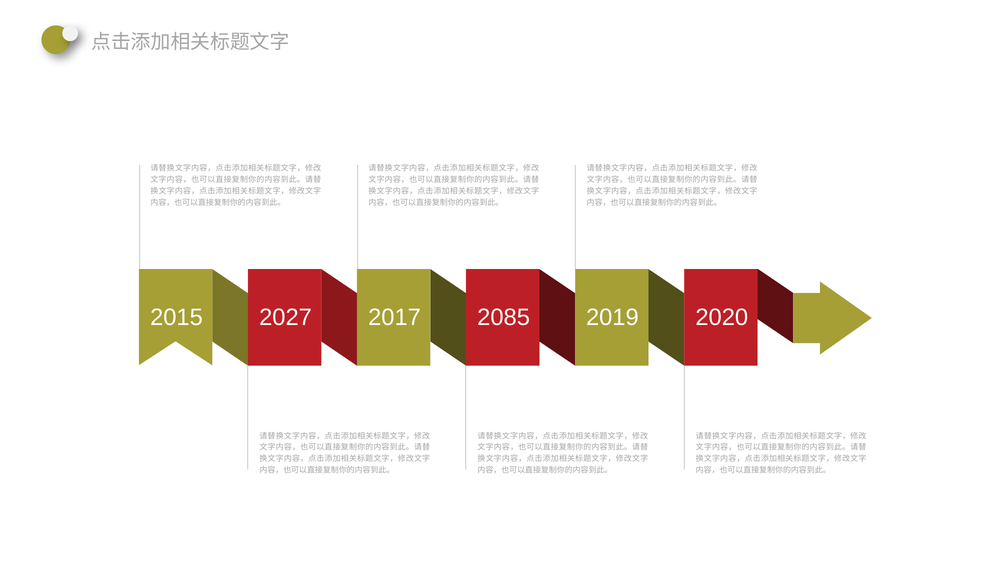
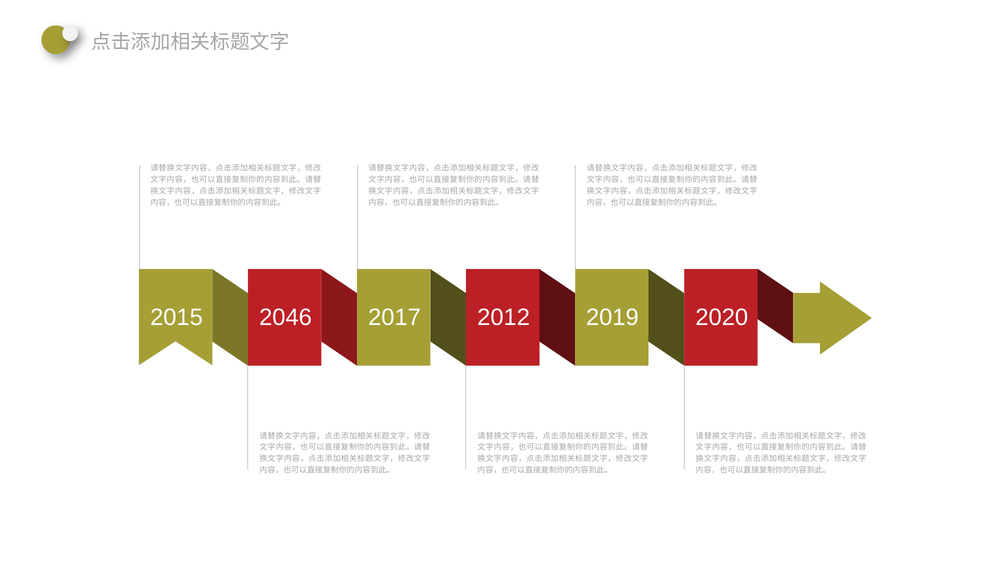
2027: 2027 -> 2046
2085: 2085 -> 2012
